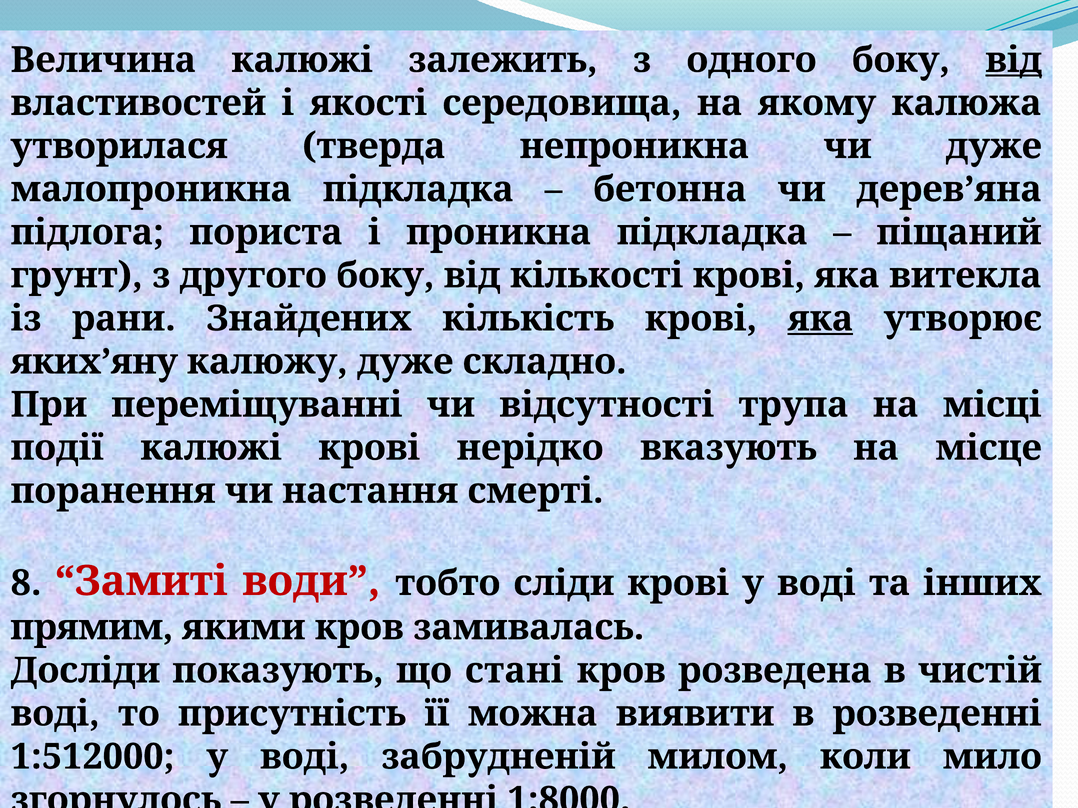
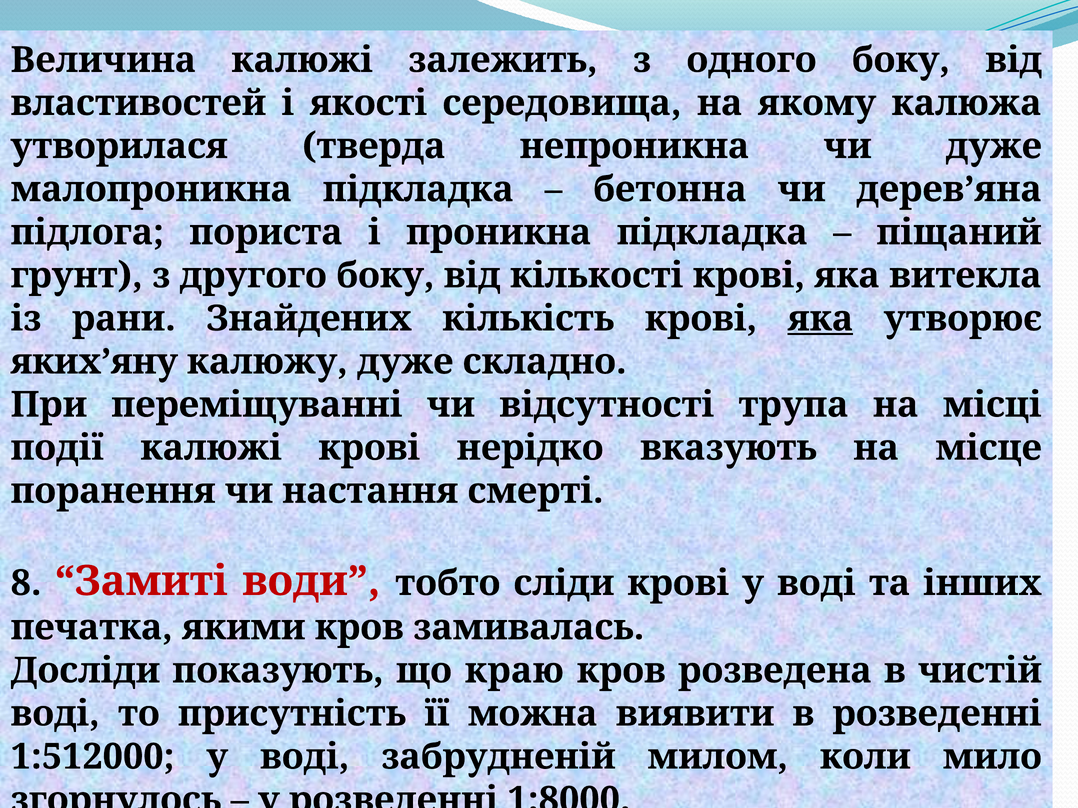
від at (1014, 60) underline: present -> none
прямим: прямим -> печатка
стані: стані -> краю
